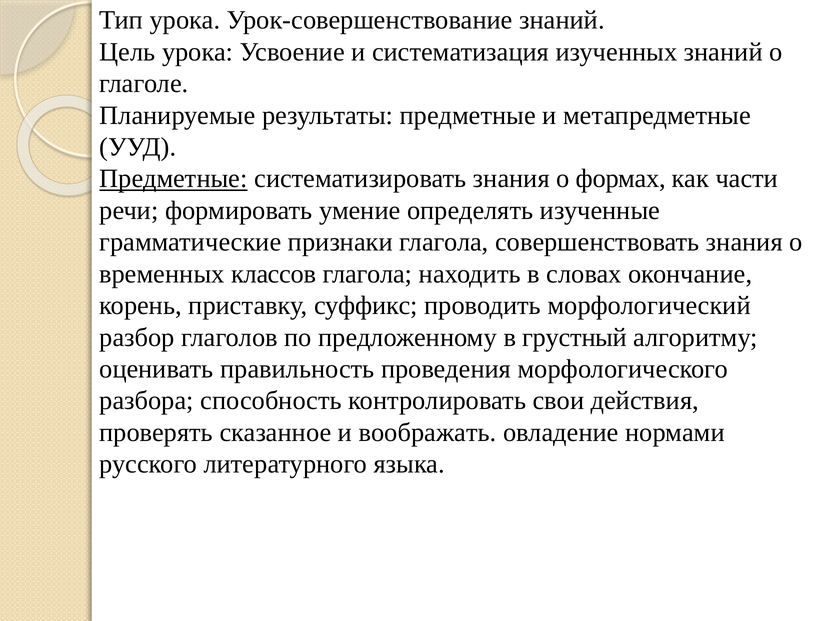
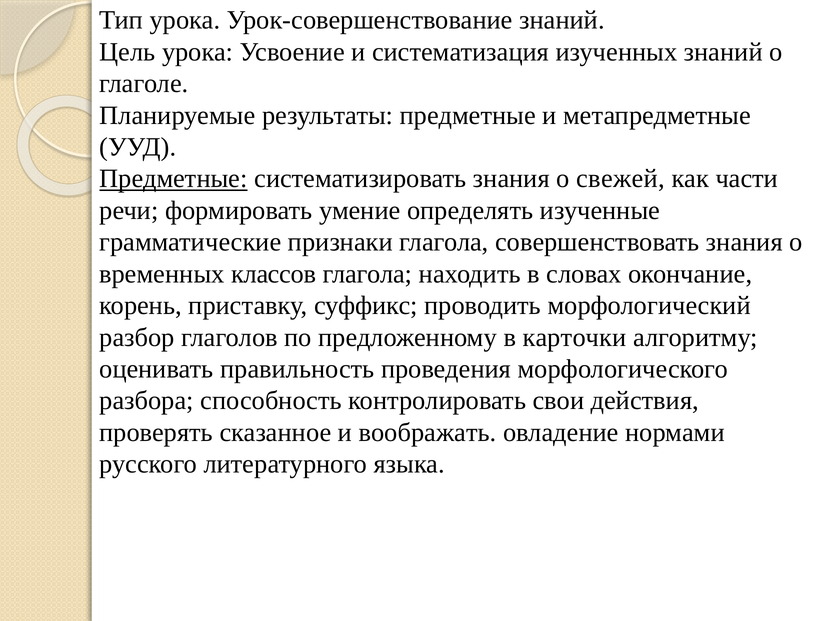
формах: формах -> свежей
грустный: грустный -> карточки
